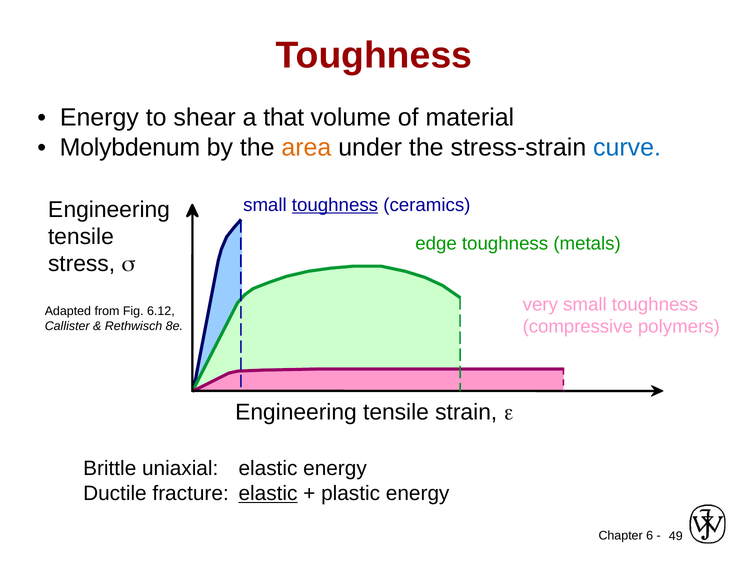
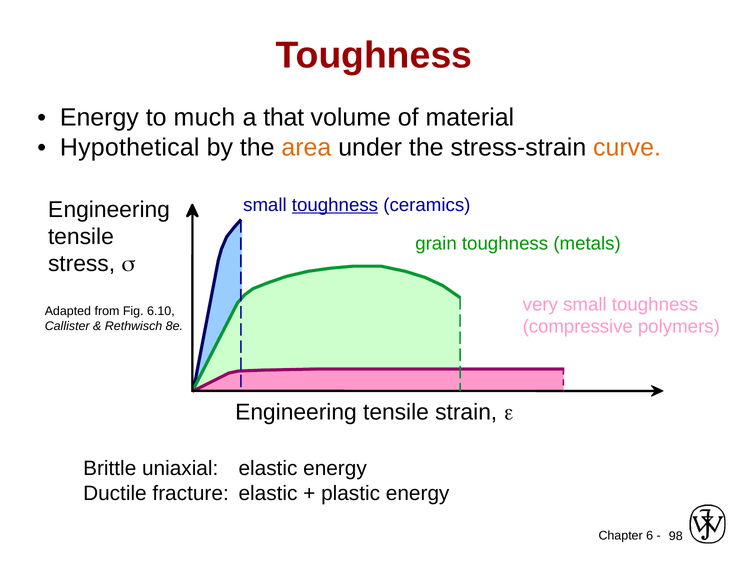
shear: shear -> much
Molybdenum: Molybdenum -> Hypothetical
curve colour: blue -> orange
edge: edge -> grain
6.12: 6.12 -> 6.10
elastic at (268, 494) underline: present -> none
49: 49 -> 98
